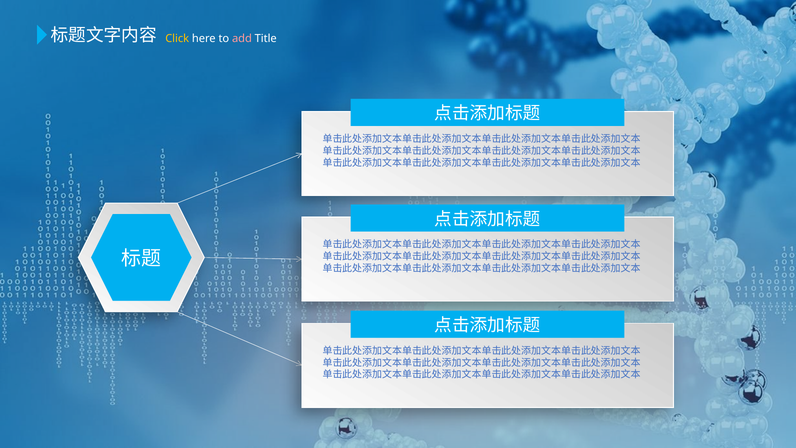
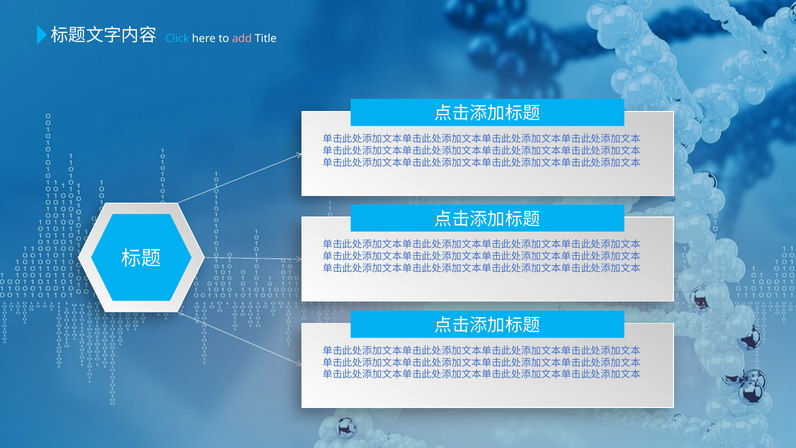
Click colour: yellow -> light blue
